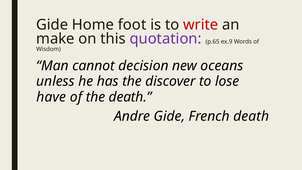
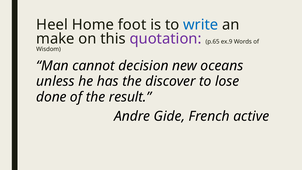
Gide at (52, 25): Gide -> Heel
write colour: red -> blue
have: have -> done
the death: death -> result
French death: death -> active
